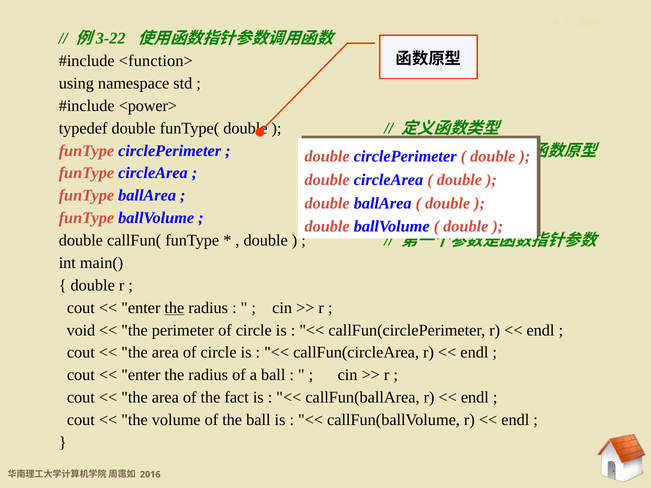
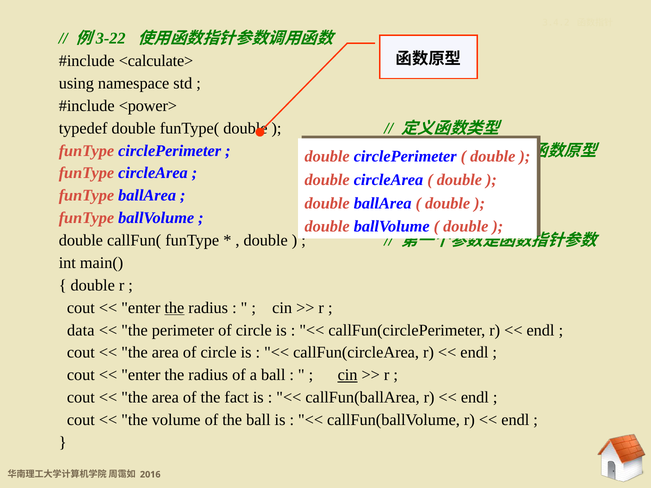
<function>: <function> -> <calculate>
void: void -> data
cin at (348, 375) underline: none -> present
